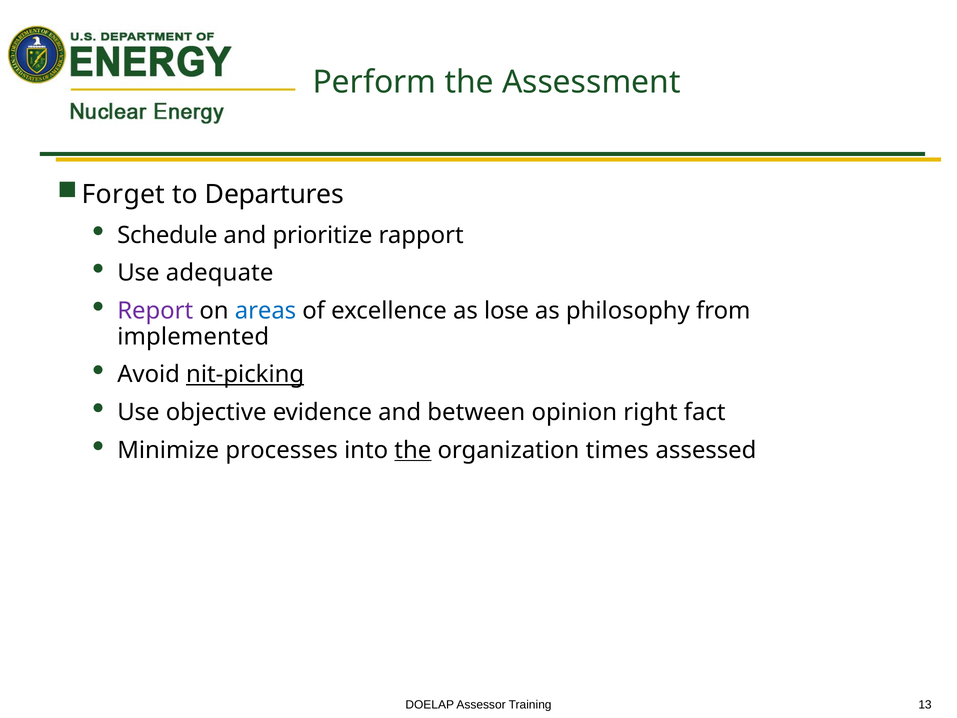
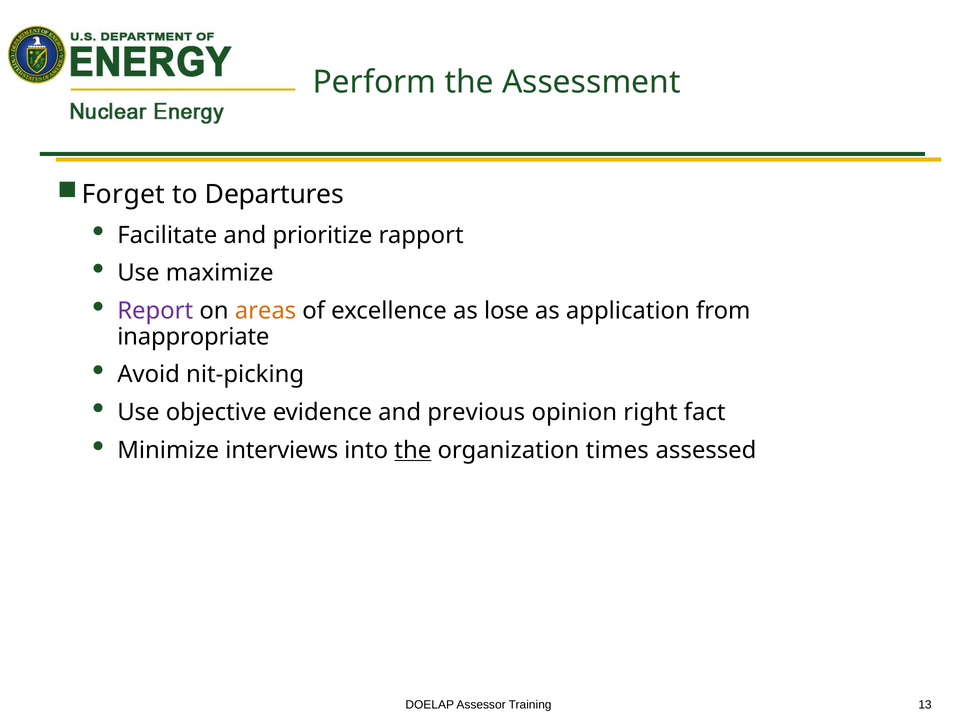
Schedule: Schedule -> Facilitate
adequate: adequate -> maximize
areas colour: blue -> orange
philosophy: philosophy -> application
implemented: implemented -> inappropriate
nit-picking underline: present -> none
between: between -> previous
processes: processes -> interviews
